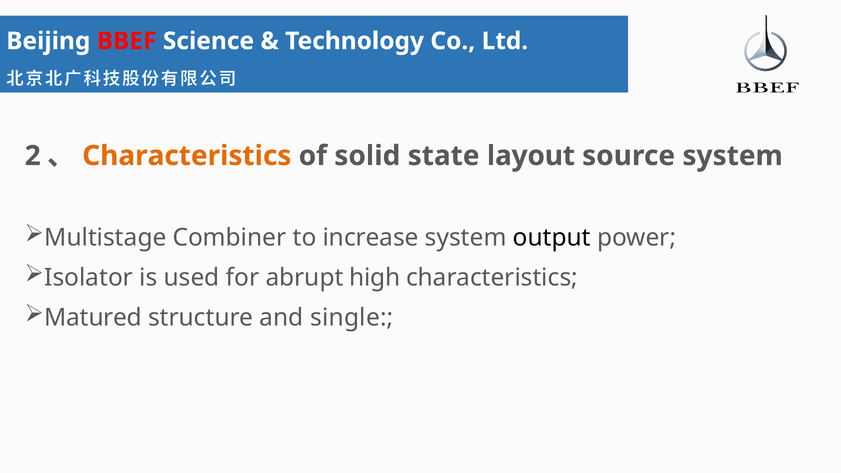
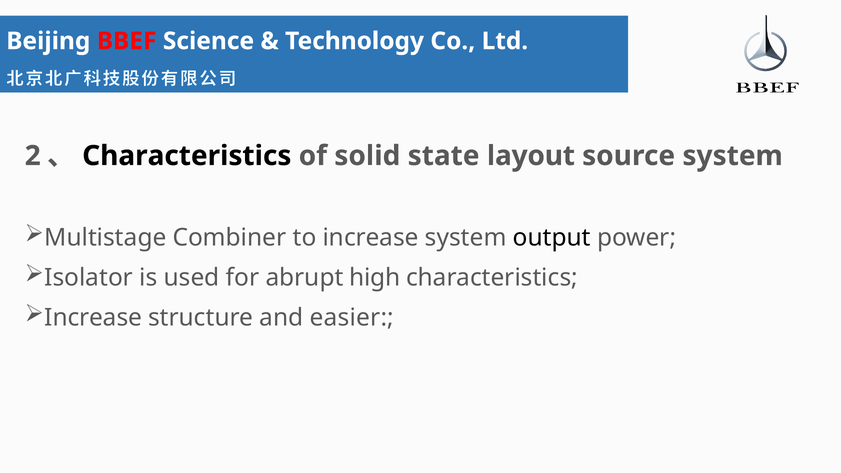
Characteristics at (187, 156) colour: orange -> black
Matured at (93, 318): Matured -> Increase
single: single -> easier
